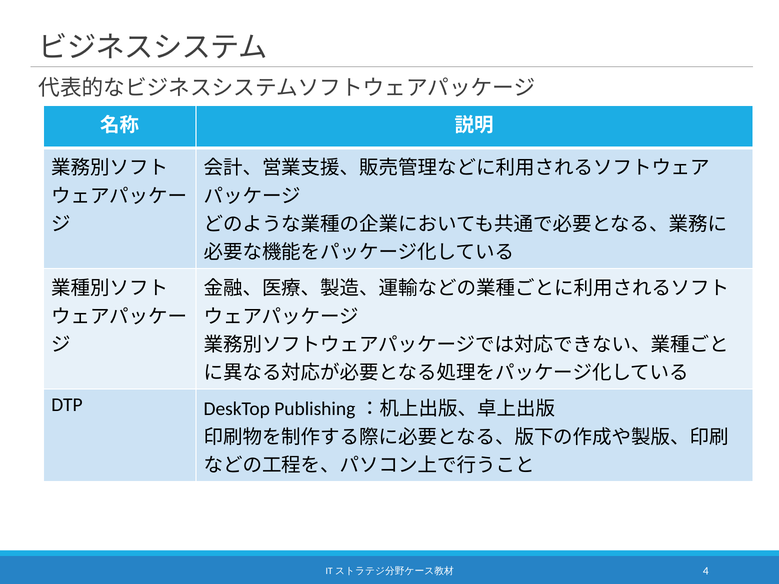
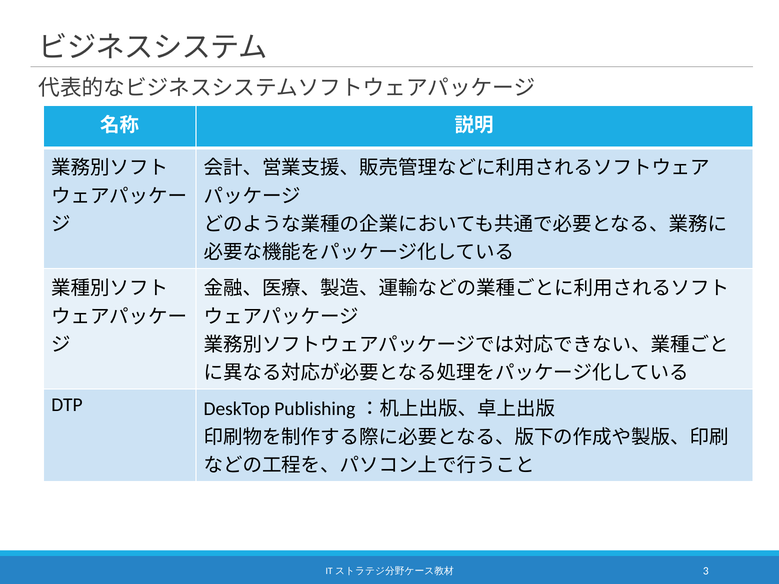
4: 4 -> 3
